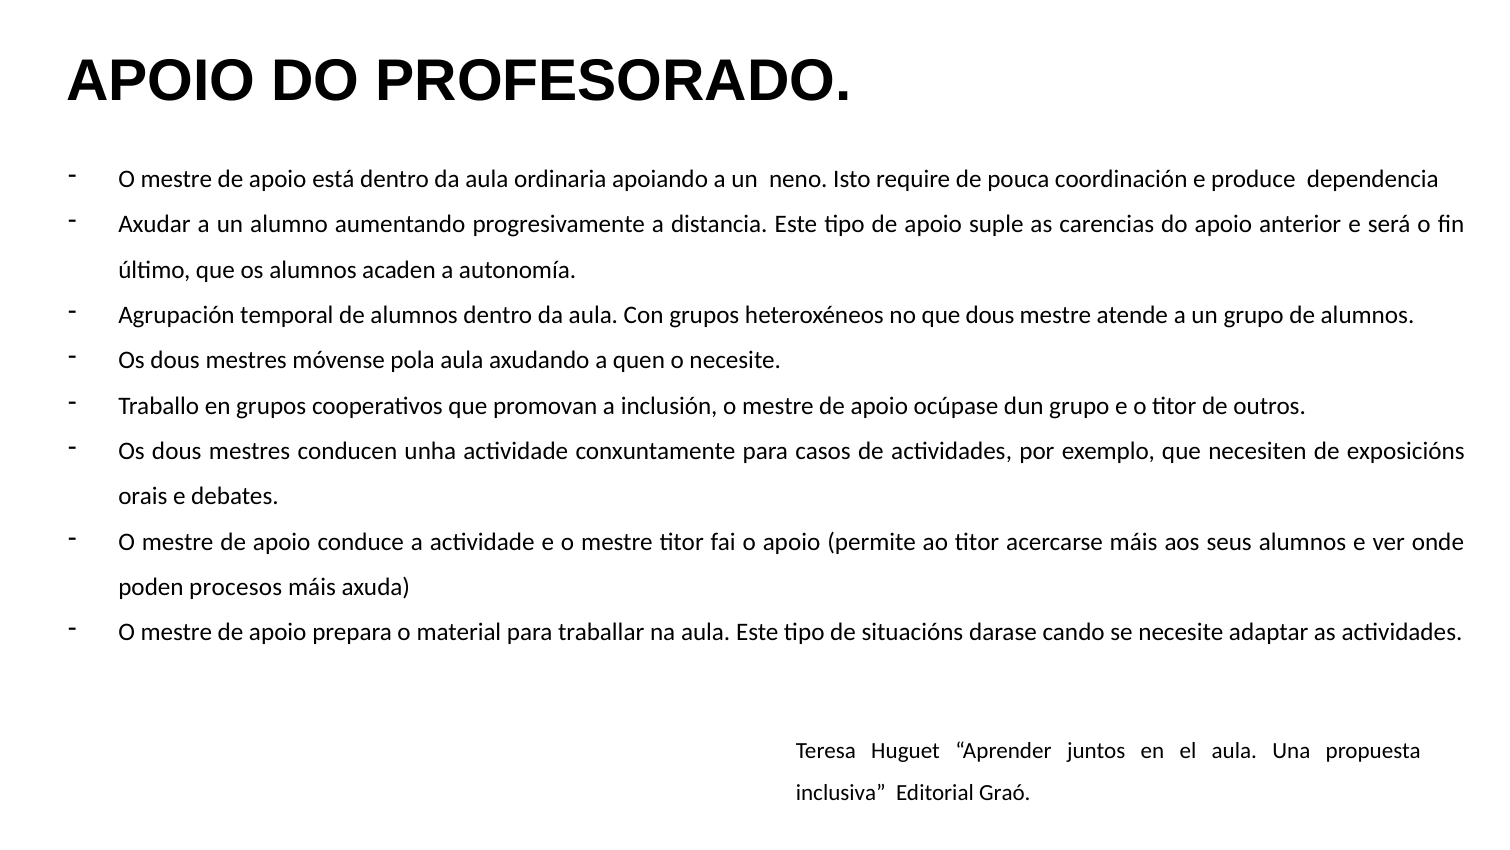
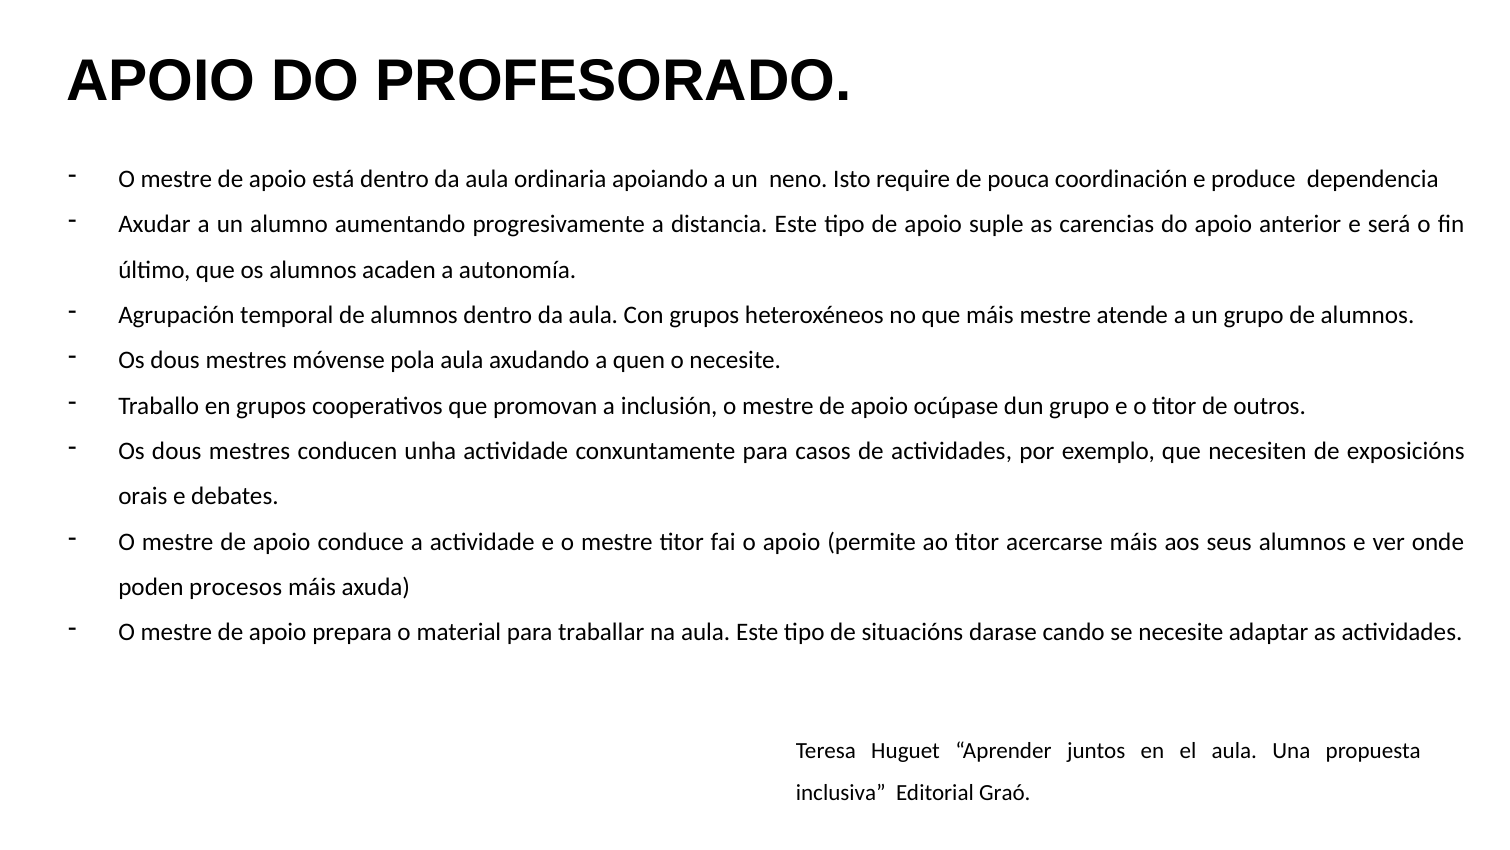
que dous: dous -> máis
